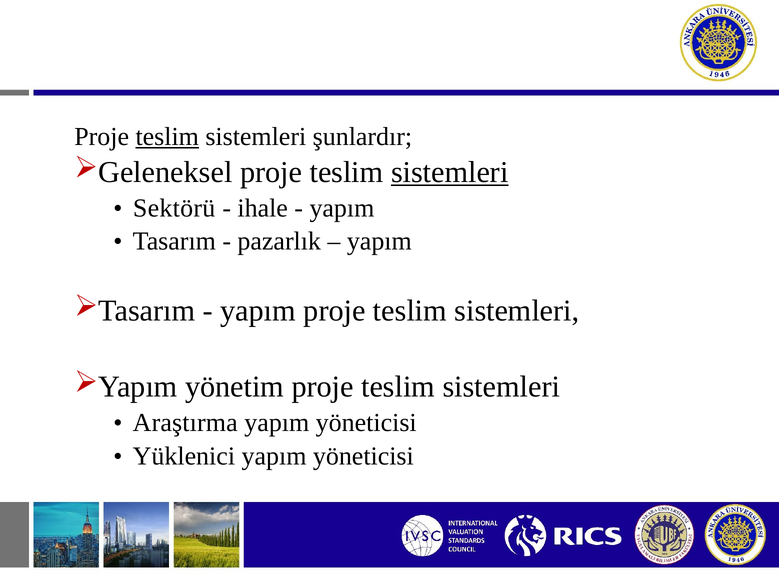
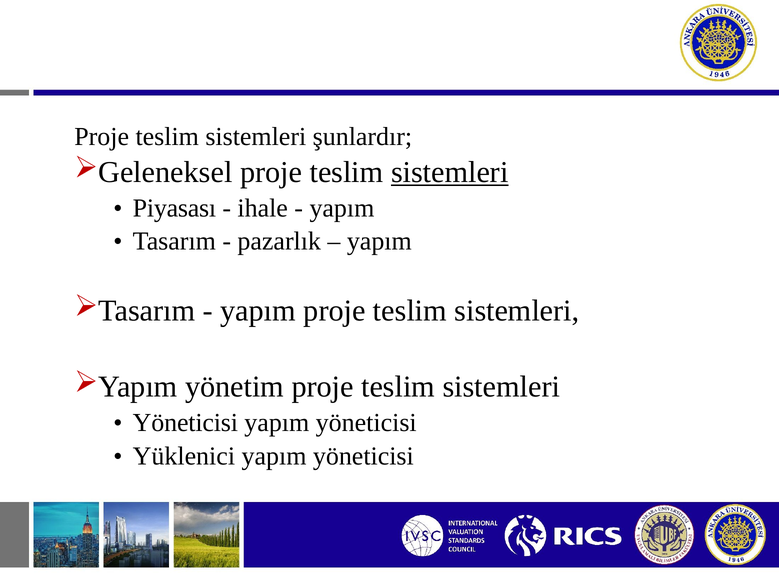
teslim at (167, 137) underline: present -> none
Sektörü: Sektörü -> Piyasası
Araştırma at (185, 423): Araştırma -> Yöneticisi
